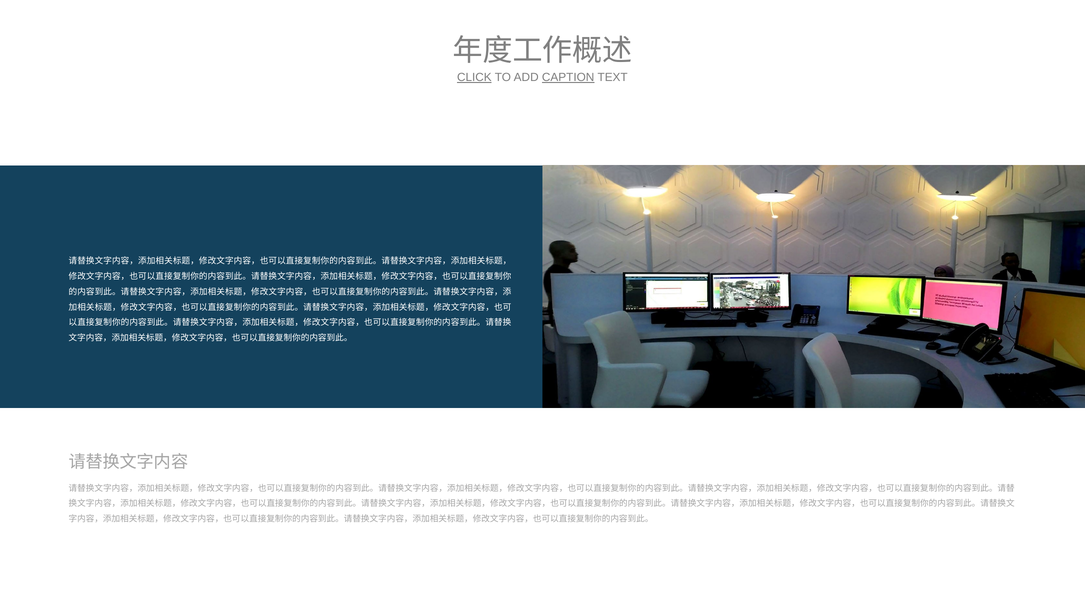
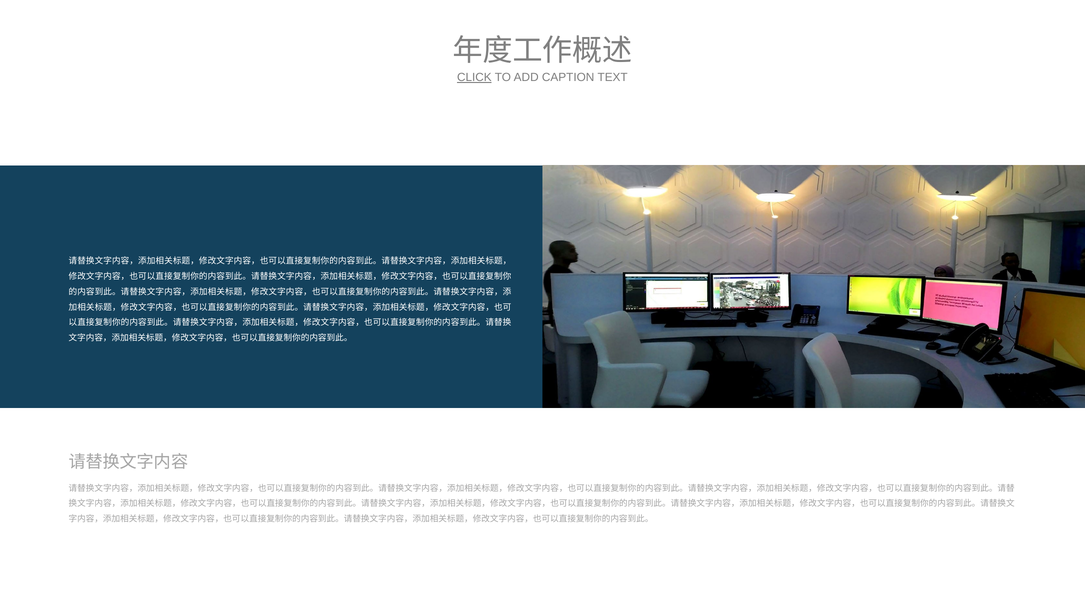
CAPTION underline: present -> none
